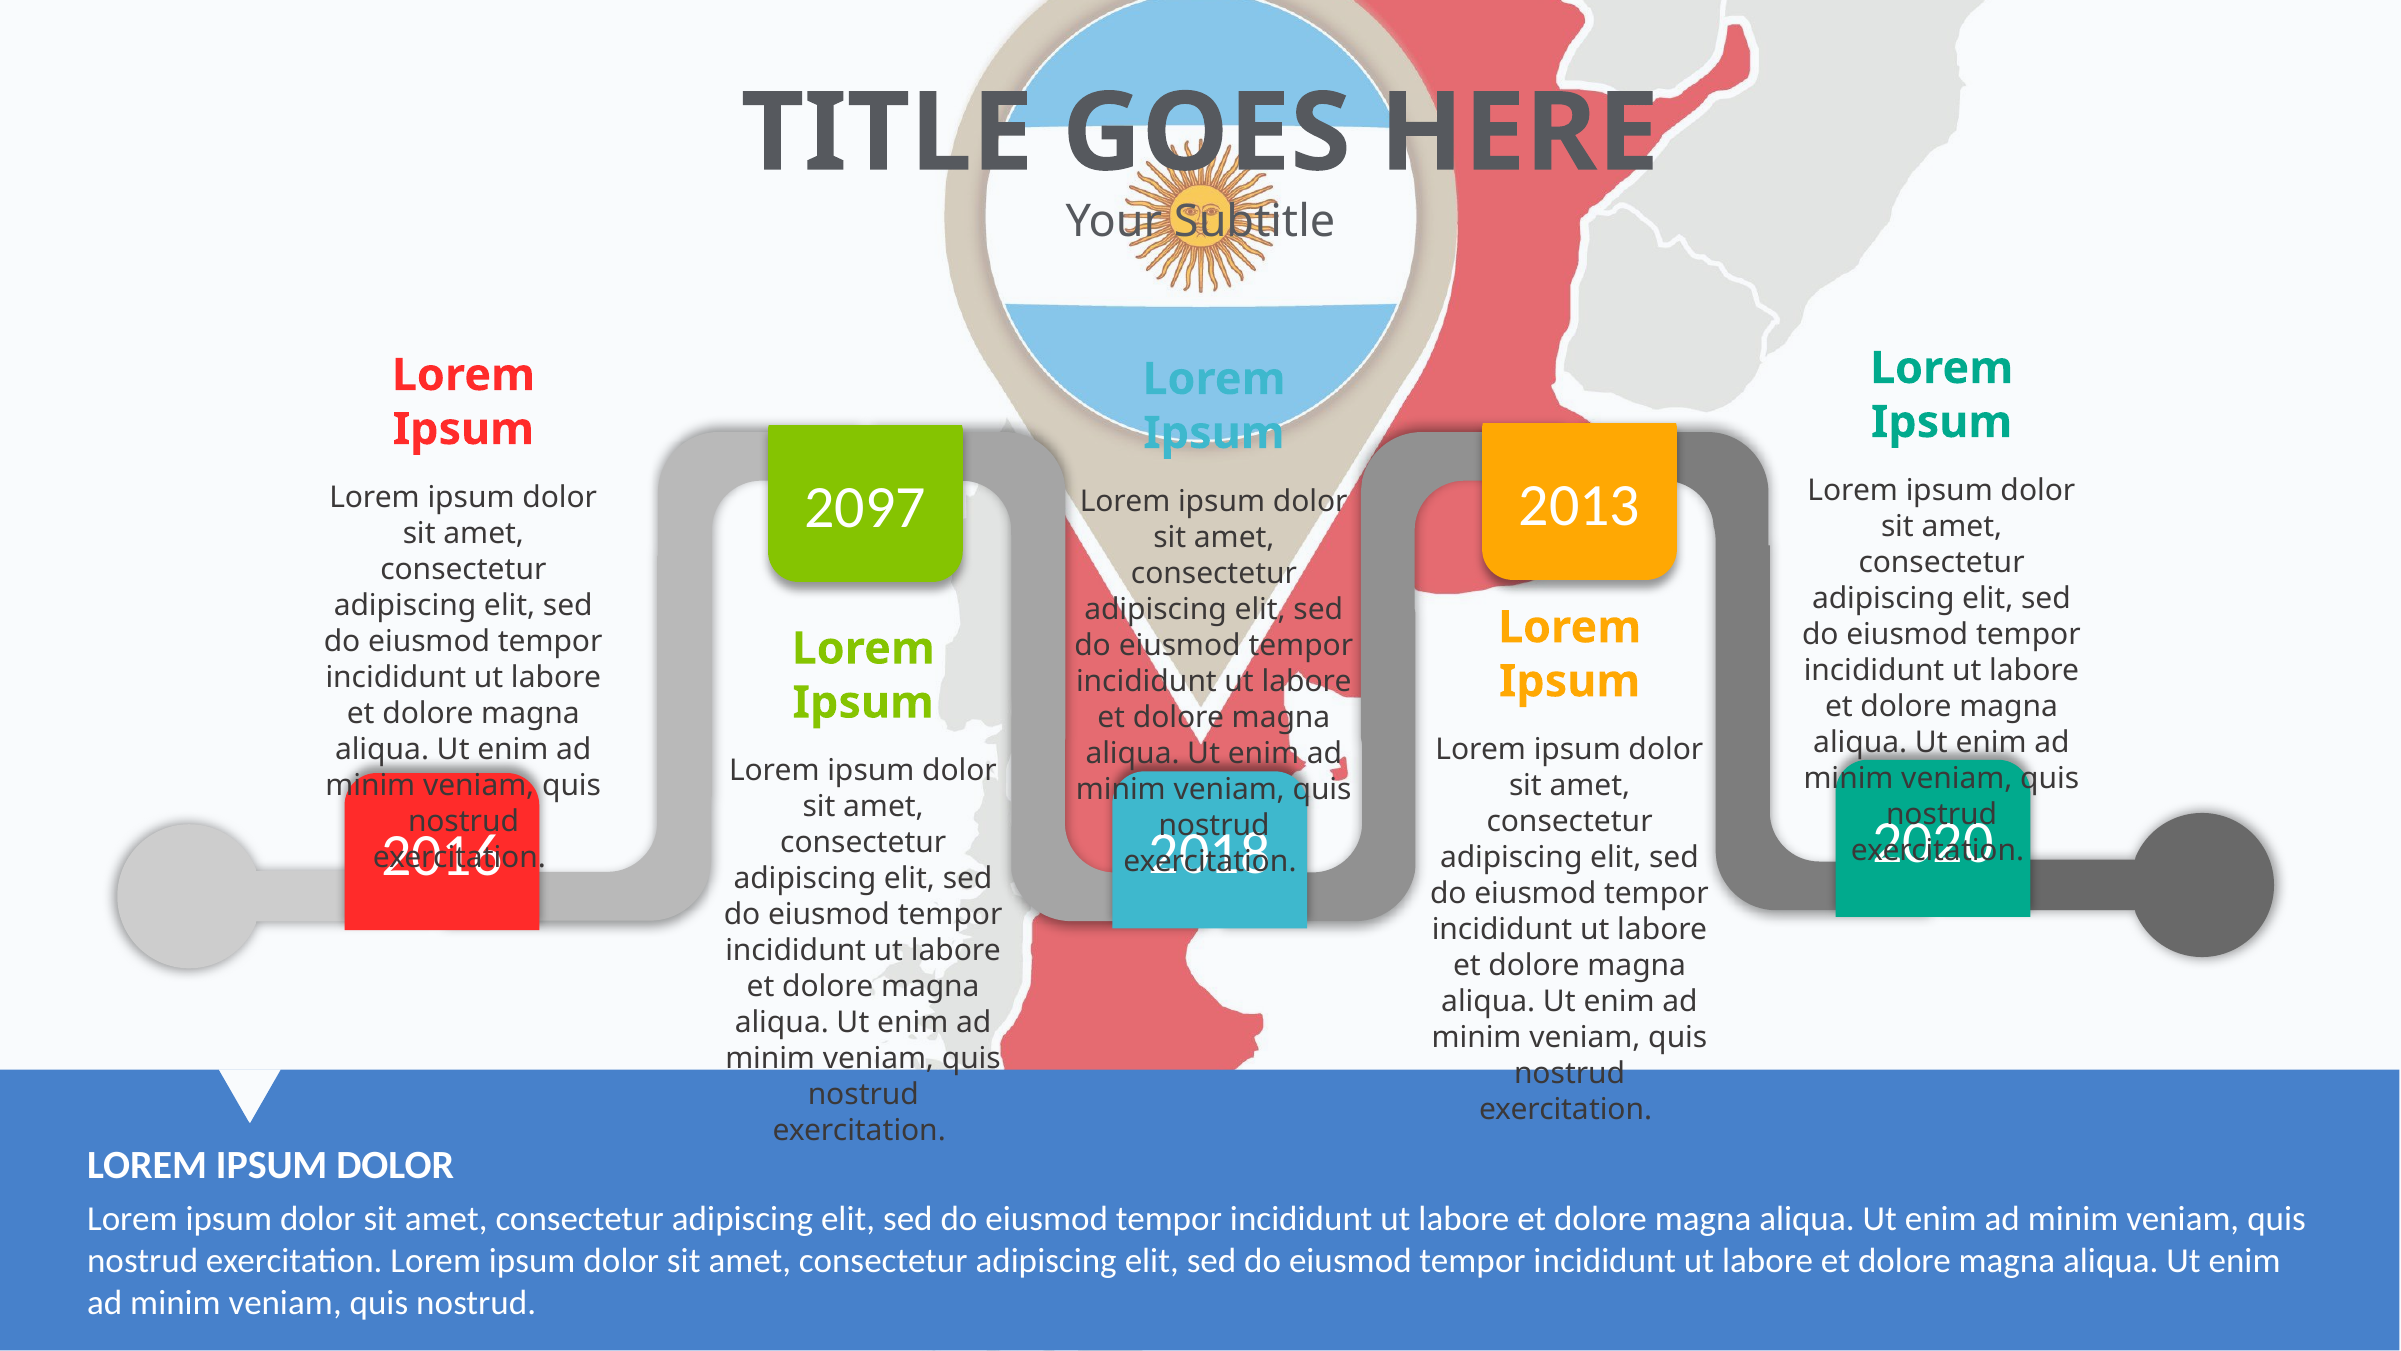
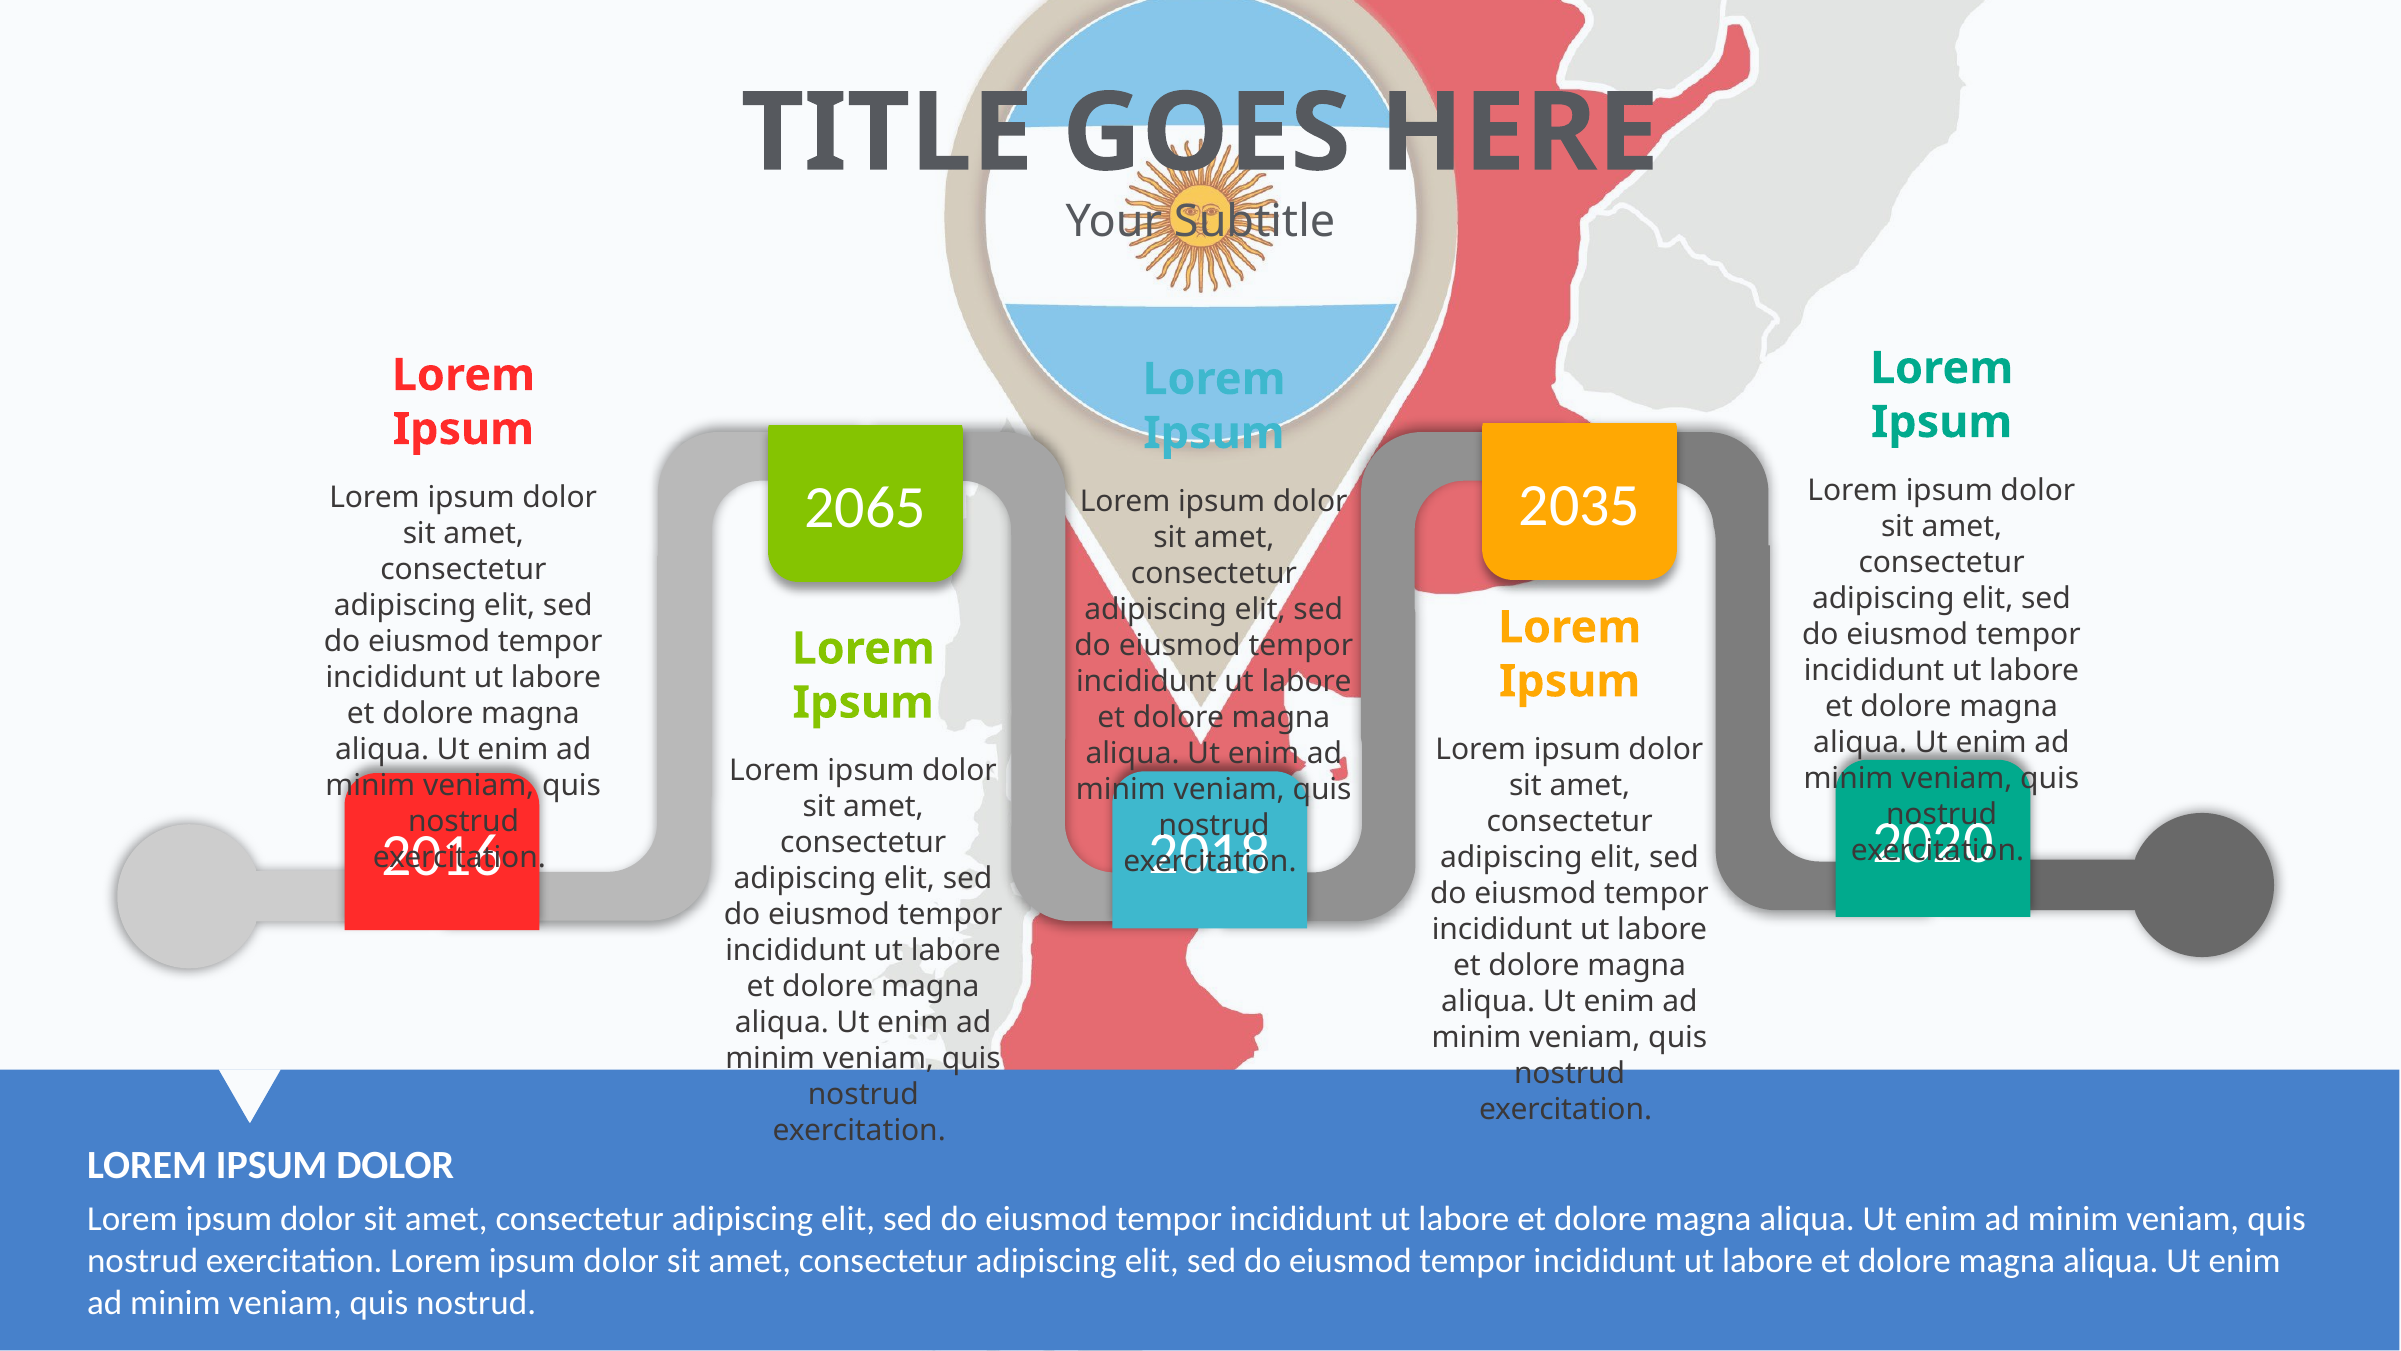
2013: 2013 -> 2035
2097: 2097 -> 2065
